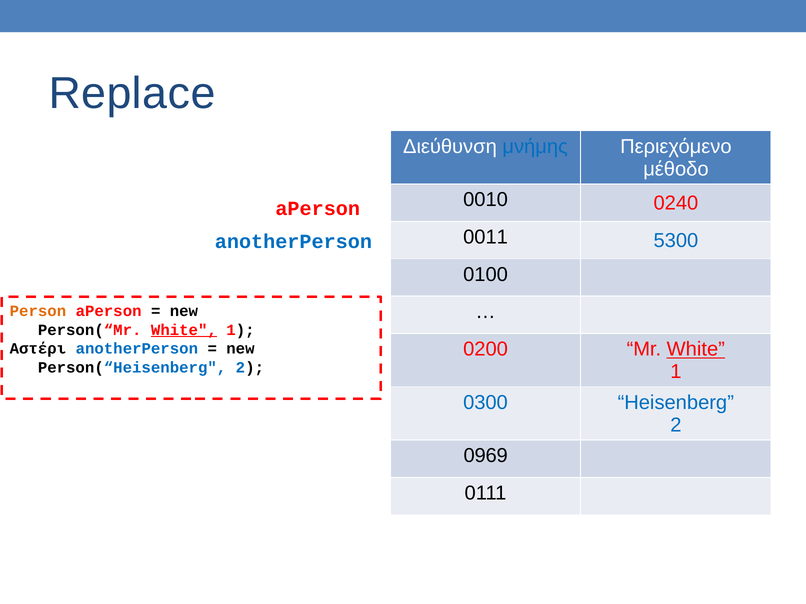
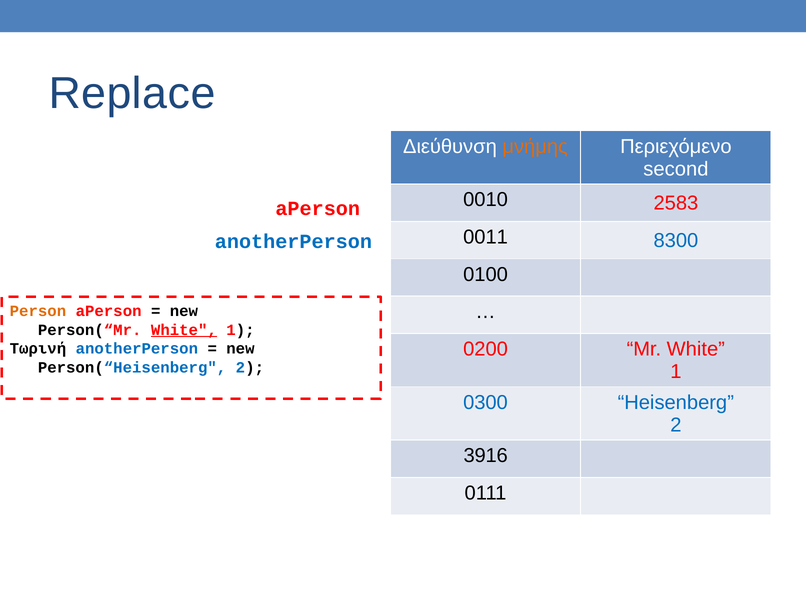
μνήμης colour: blue -> orange
μέθοδο: μέθοδο -> second
0240: 0240 -> 2583
5300: 5300 -> 8300
White at (696, 350) underline: present -> none
Αστέρι: Αστέρι -> Τωρινή
0969: 0969 -> 3916
